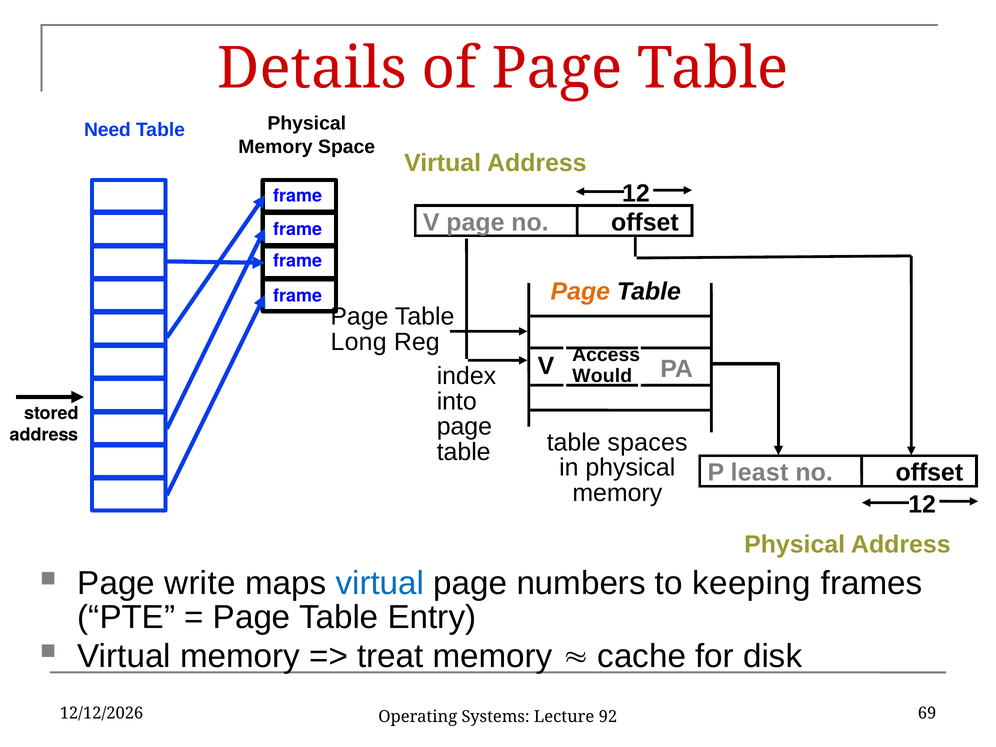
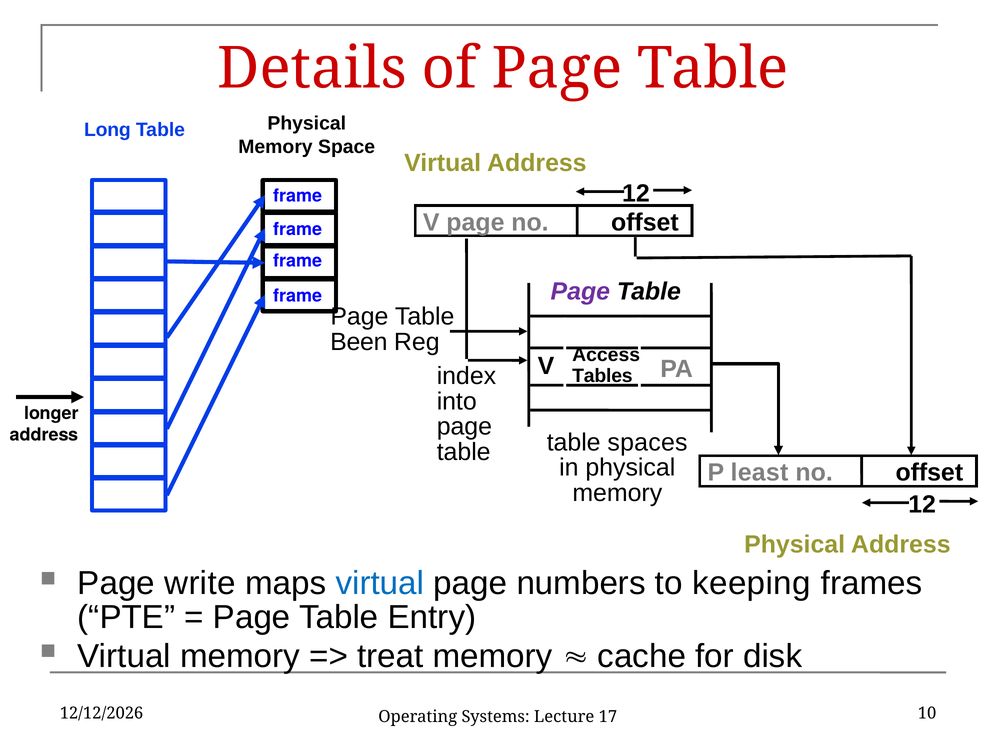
Need: Need -> Long
Page at (580, 292) colour: orange -> purple
Long: Long -> Been
Would: Would -> Tables
stored: stored -> longer
69: 69 -> 10
92: 92 -> 17
